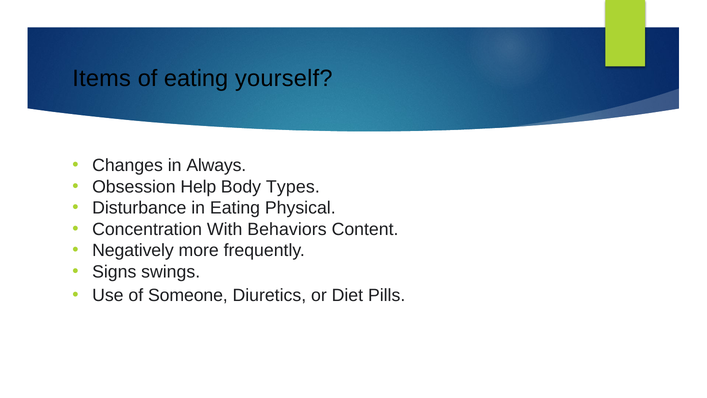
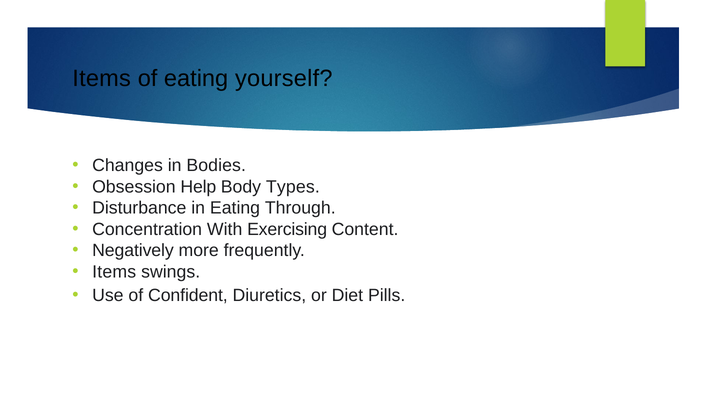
Always: Always -> Bodies
Physical: Physical -> Through
Behaviors: Behaviors -> Exercising
Signs at (114, 272): Signs -> Items
Someone: Someone -> Confident
